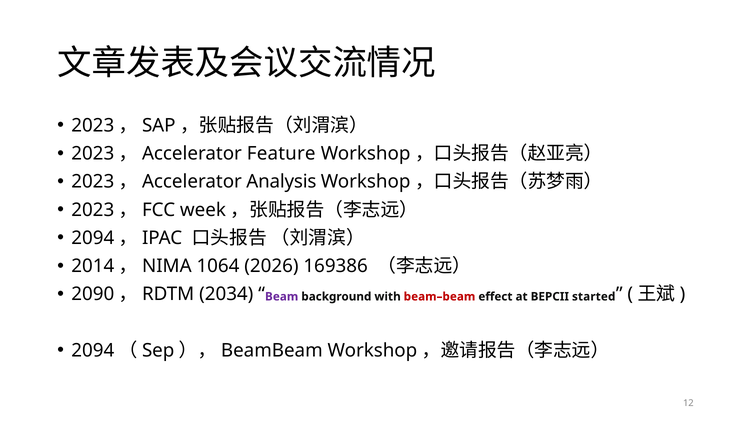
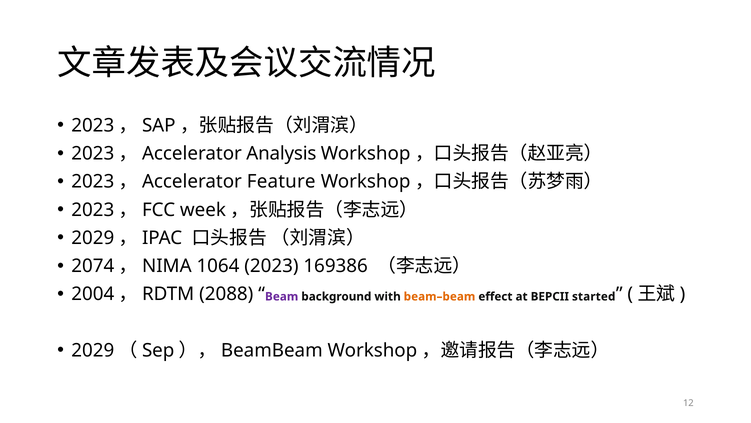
Feature: Feature -> Analysis
Analysis: Analysis -> Feature
2094 at (93, 238): 2094 -> 2029
2014: 2014 -> 2074
1064 2026: 2026 -> 2023
2090: 2090 -> 2004
2034: 2034 -> 2088
beam–beam colour: red -> orange
2094 at (93, 350): 2094 -> 2029
